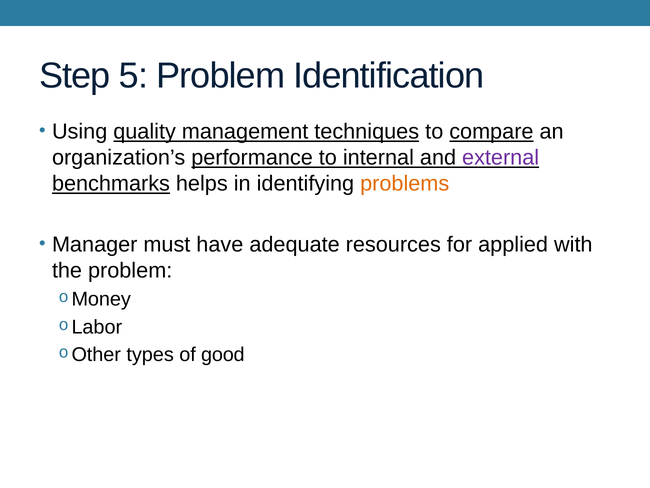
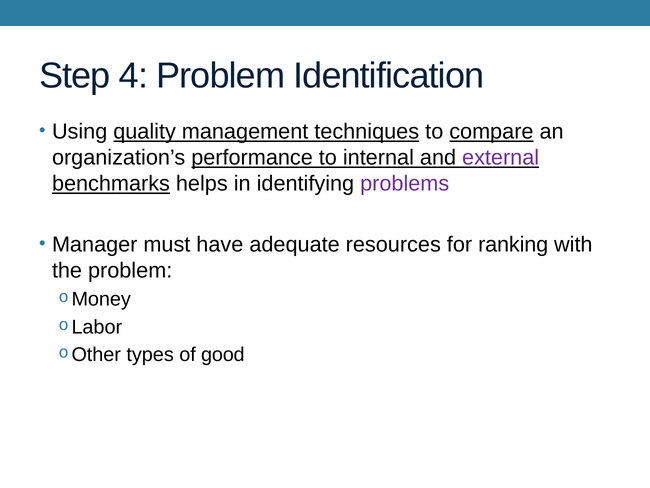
5: 5 -> 4
problems colour: orange -> purple
applied: applied -> ranking
